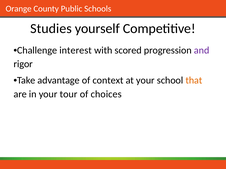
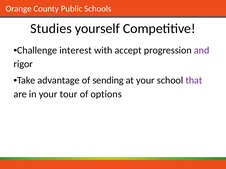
scored: scored -> accept
context: context -> sending
that colour: orange -> purple
choices: choices -> options
